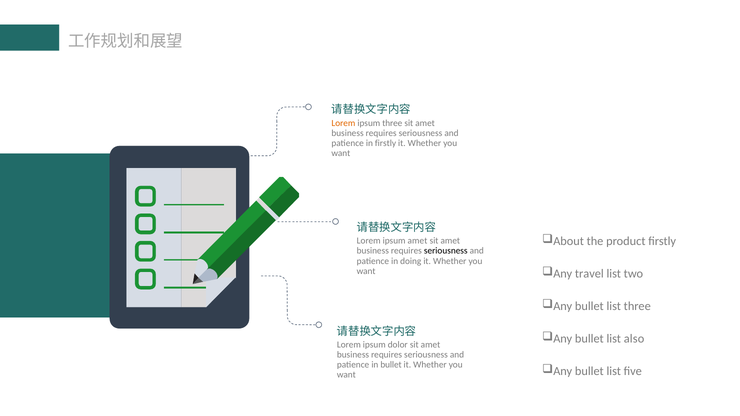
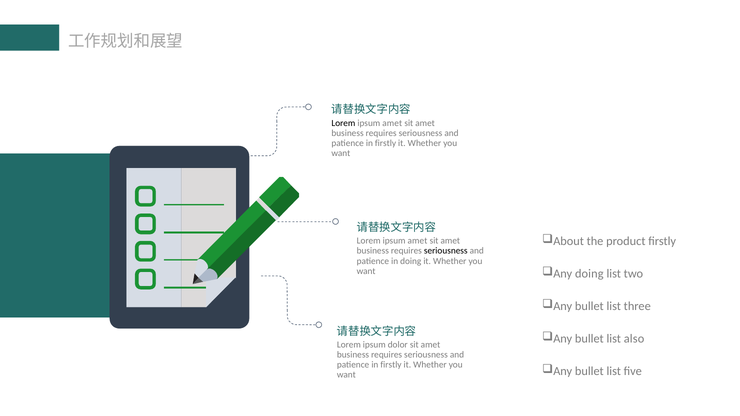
Lorem at (343, 123) colour: orange -> black
three at (392, 123): three -> amet
travel at (589, 274): travel -> doing
bullet at (391, 365): bullet -> firstly
